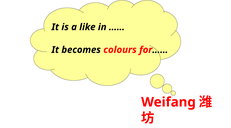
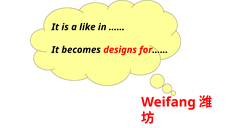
colours: colours -> designs
